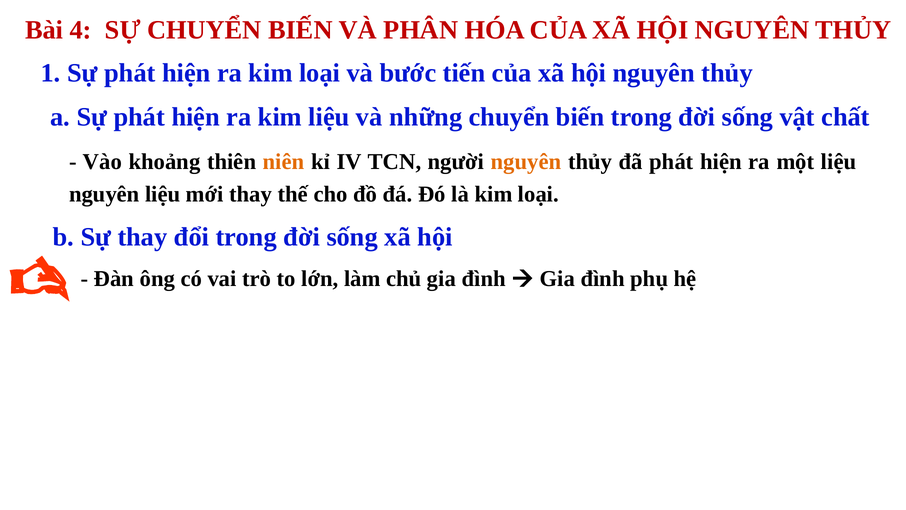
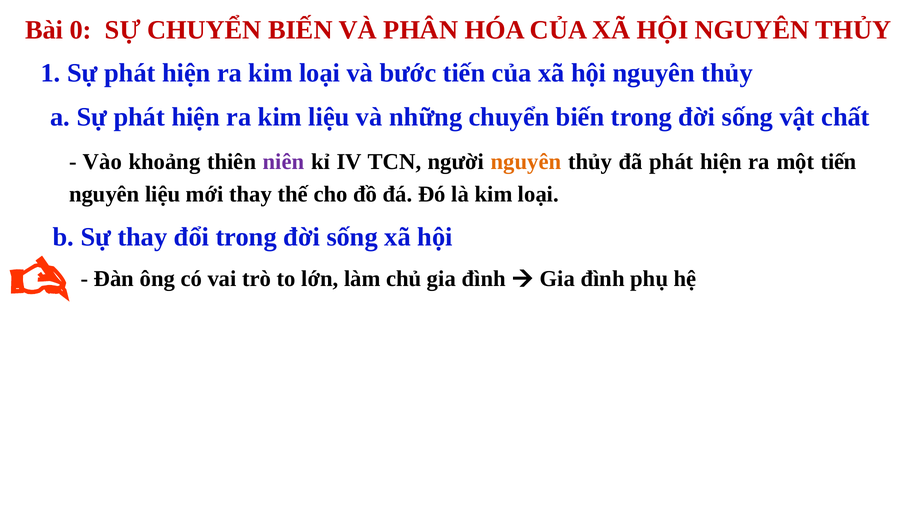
4: 4 -> 0
niên colour: orange -> purple
một liệu: liệu -> tiến
